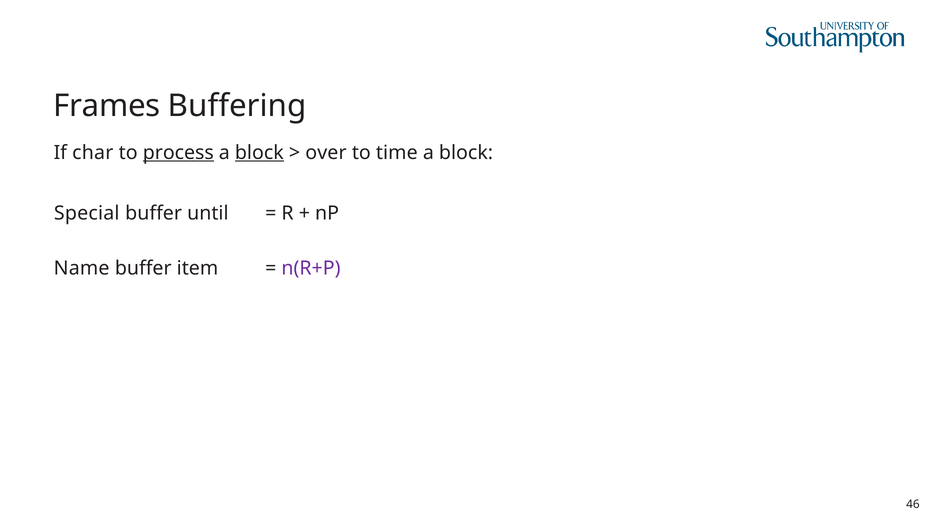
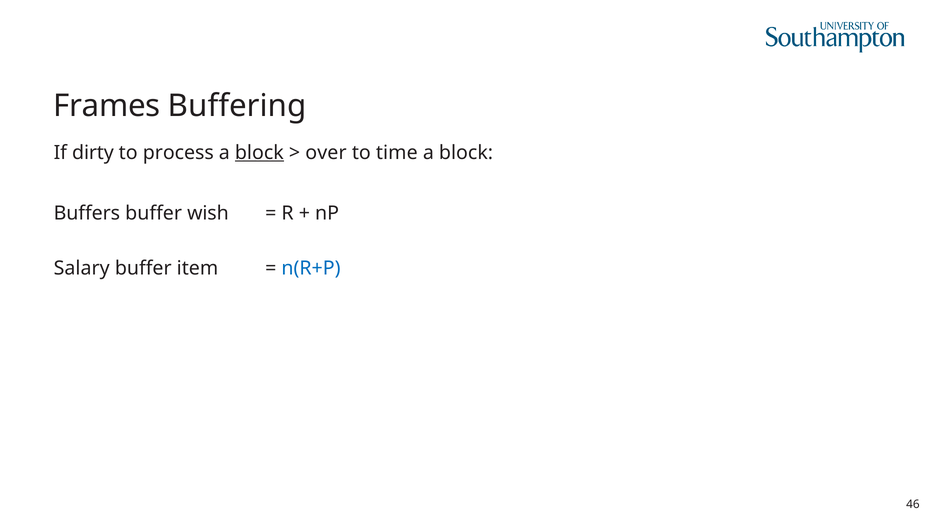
char: char -> dirty
process underline: present -> none
Special: Special -> Buffers
until: until -> wish
Name: Name -> Salary
n(R+P colour: purple -> blue
